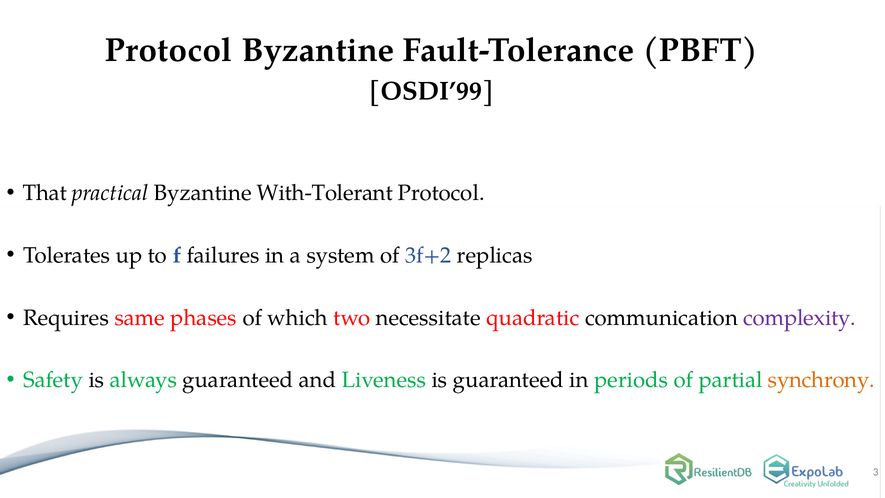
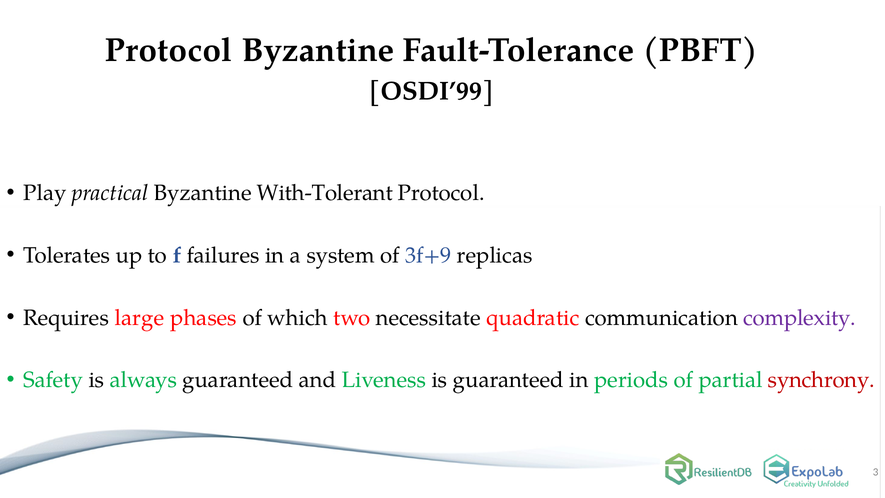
That: That -> Play
3f+2: 3f+2 -> 3f+9
same: same -> large
synchrony colour: orange -> red
